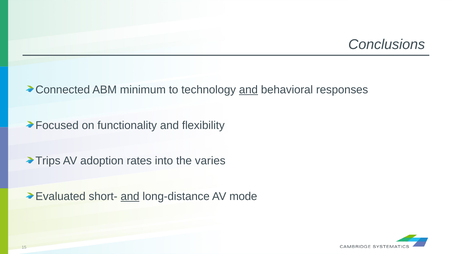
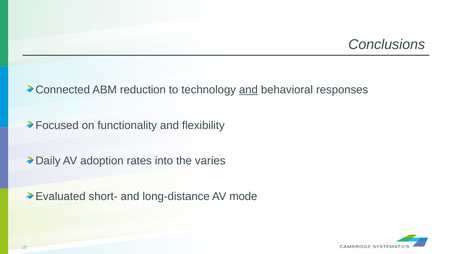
minimum: minimum -> reduction
Trips: Trips -> Daily
and at (130, 196) underline: present -> none
